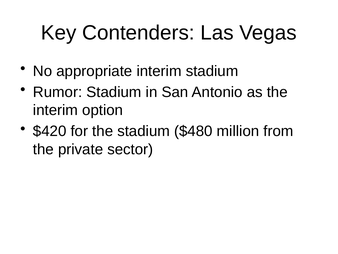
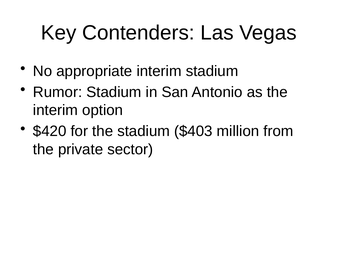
$480: $480 -> $403
